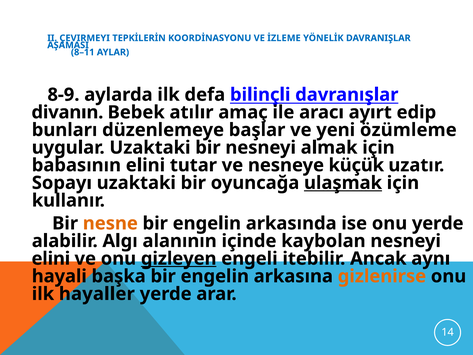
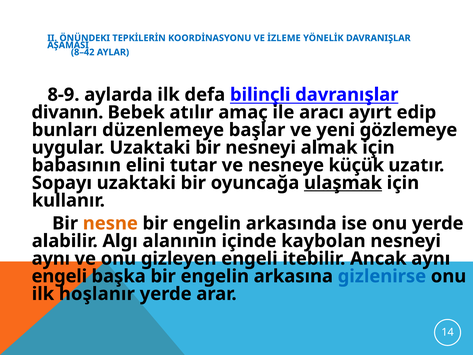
ÇEVIRMEYI: ÇEVIRMEYI -> ÖNÜNDEKI
8–11: 8–11 -> 8–42
özümleme: özümleme -> gözlemeye
elini at (51, 258): elini -> aynı
gizleyen underline: present -> none
hayali at (59, 276): hayali -> engeli
gizlenirse colour: orange -> blue
hayaller: hayaller -> hoşlanır
